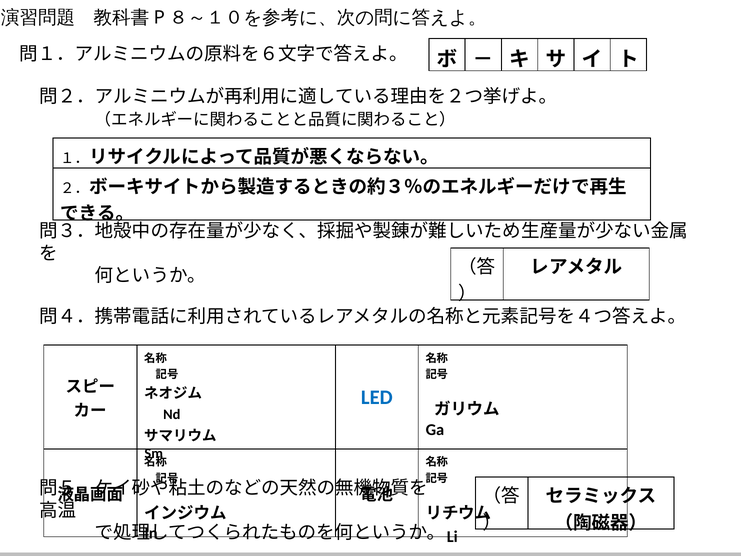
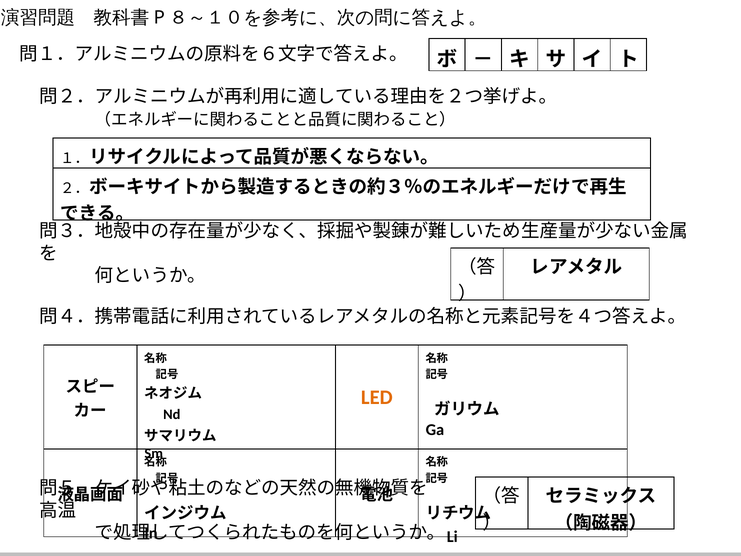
LED colour: blue -> orange
